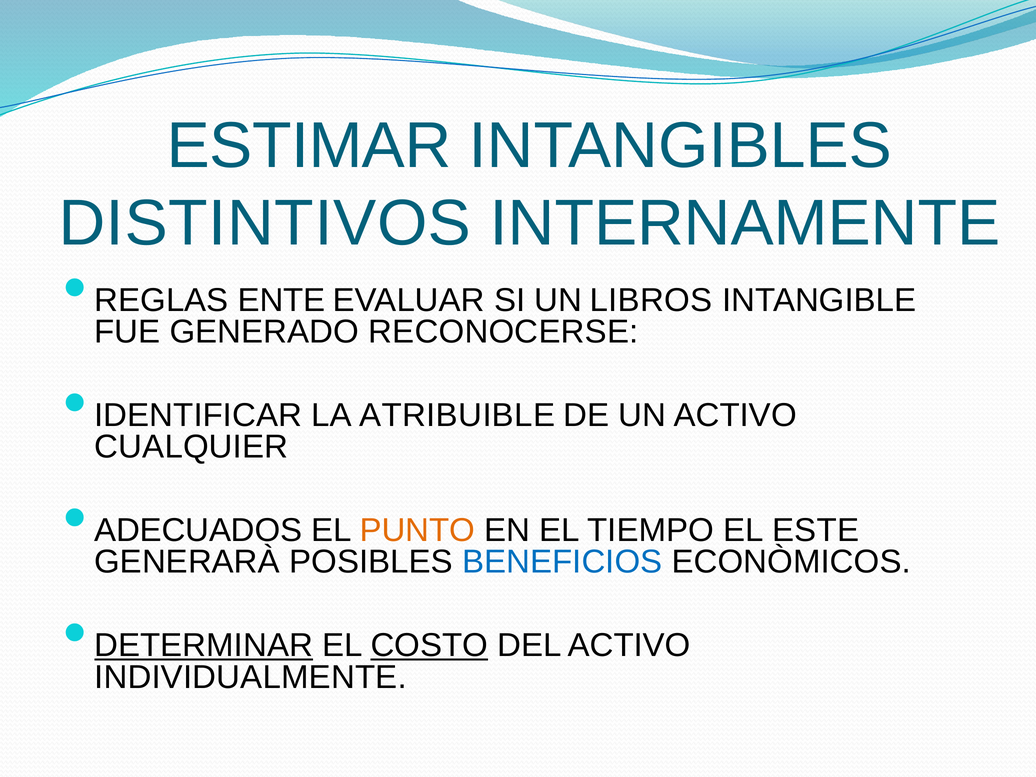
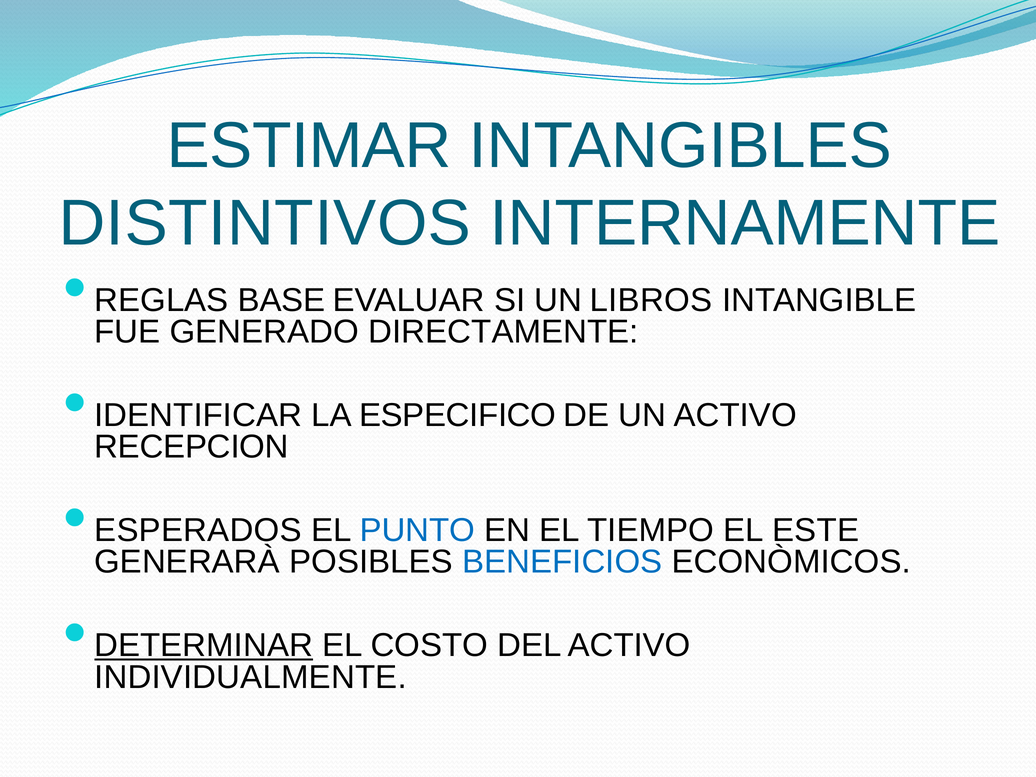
ENTE: ENTE -> BASE
RECONOCERSE: RECONOCERSE -> DIRECTAMENTE
ATRIBUIBLE: ATRIBUIBLE -> ESPECIFICO
CUALQUIER: CUALQUIER -> RECEPCION
ADECUADOS: ADECUADOS -> ESPERADOS
PUNTO colour: orange -> blue
COSTO underline: present -> none
